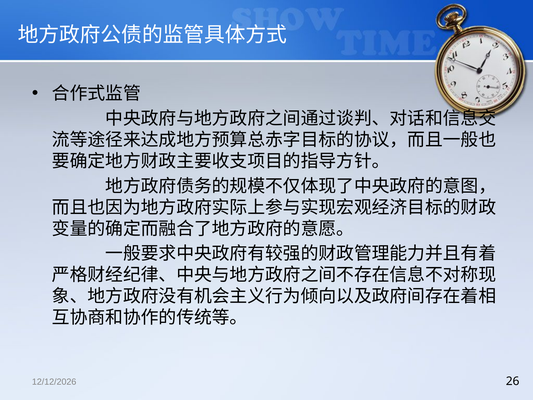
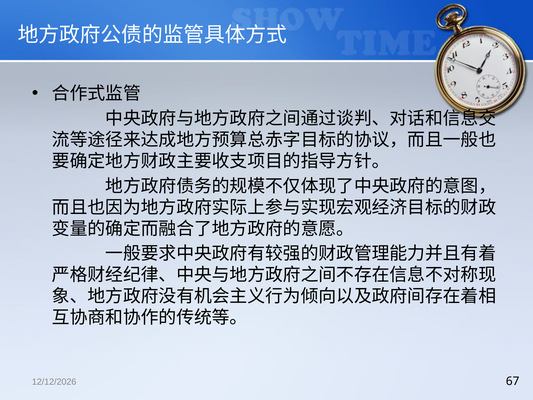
26: 26 -> 67
